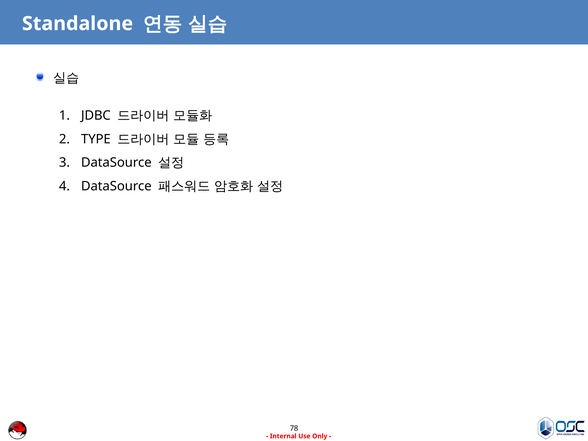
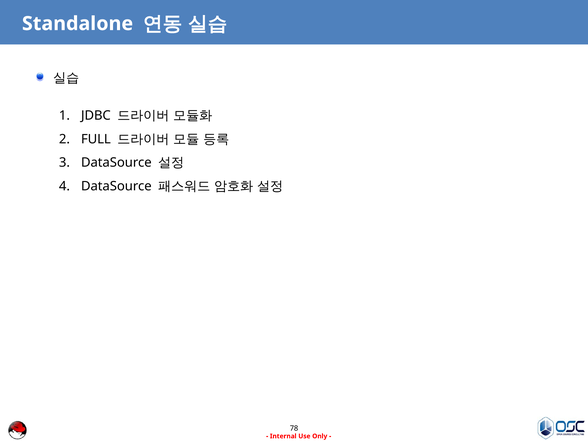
TYPE: TYPE -> FULL
